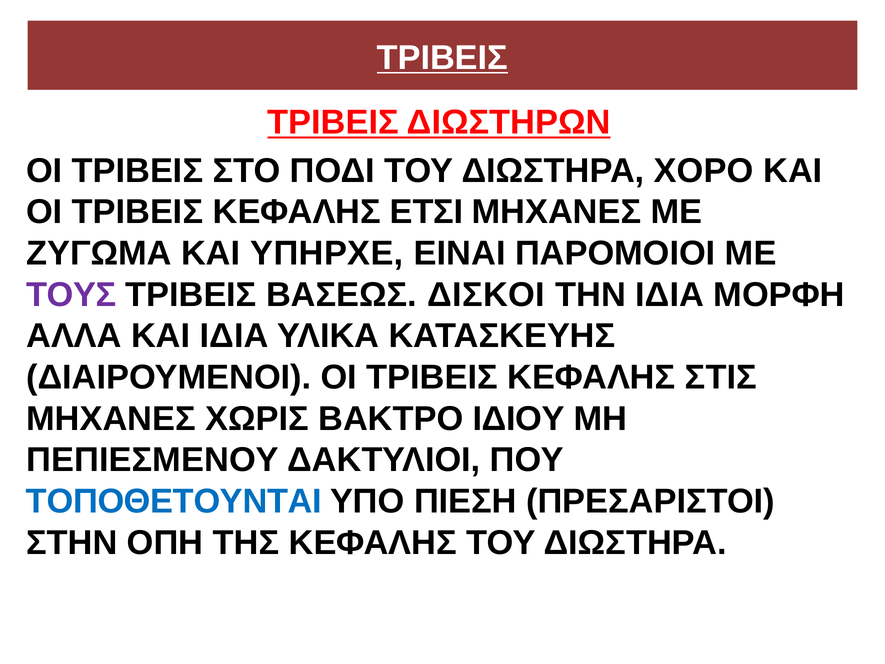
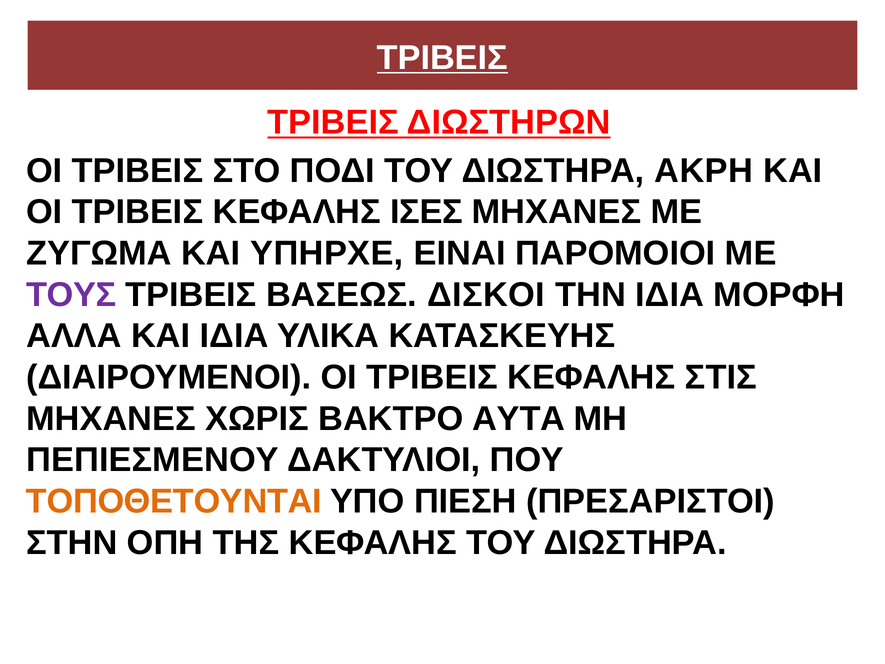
ΧΟΡΟ: ΧΟΡΟ -> ΑΚΡΗ
ΕΤΣΙ: ΕΤΣΙ -> ΙΣΕΣ
ΙΔΙΟΥ: ΙΔΙΟΥ -> ΑΥΤΑ
ΤΟΠΟΘΕΤΟΥΝΤΑΙ colour: blue -> orange
